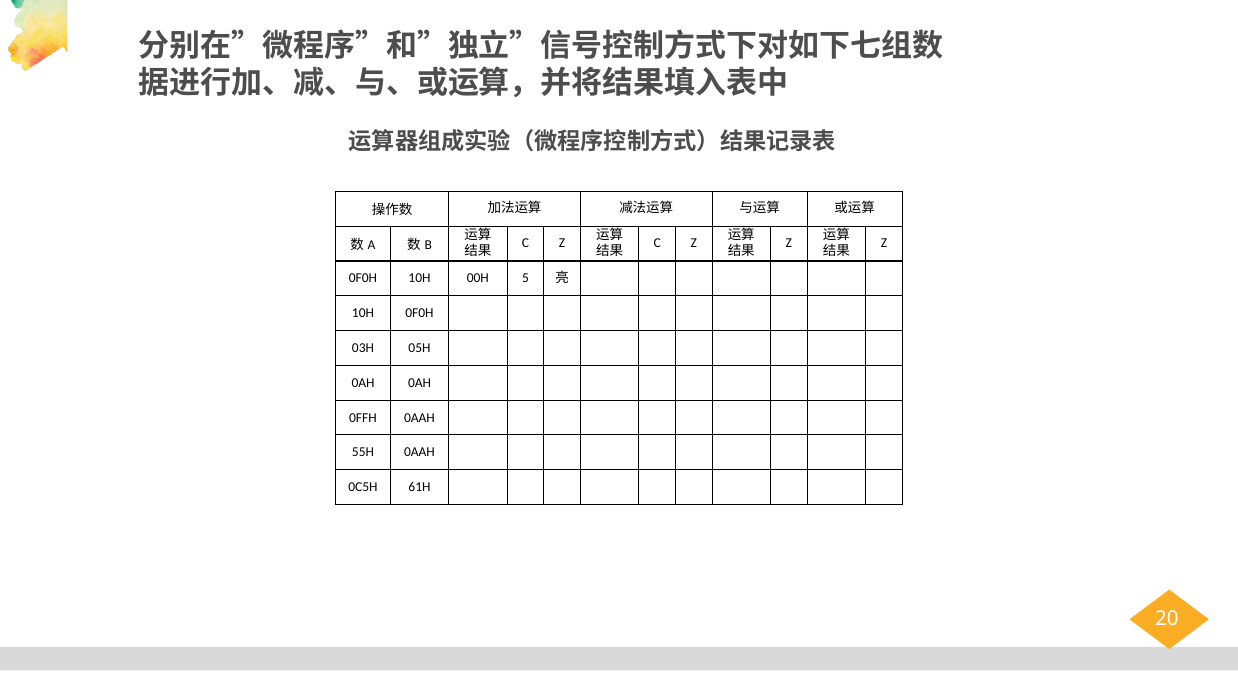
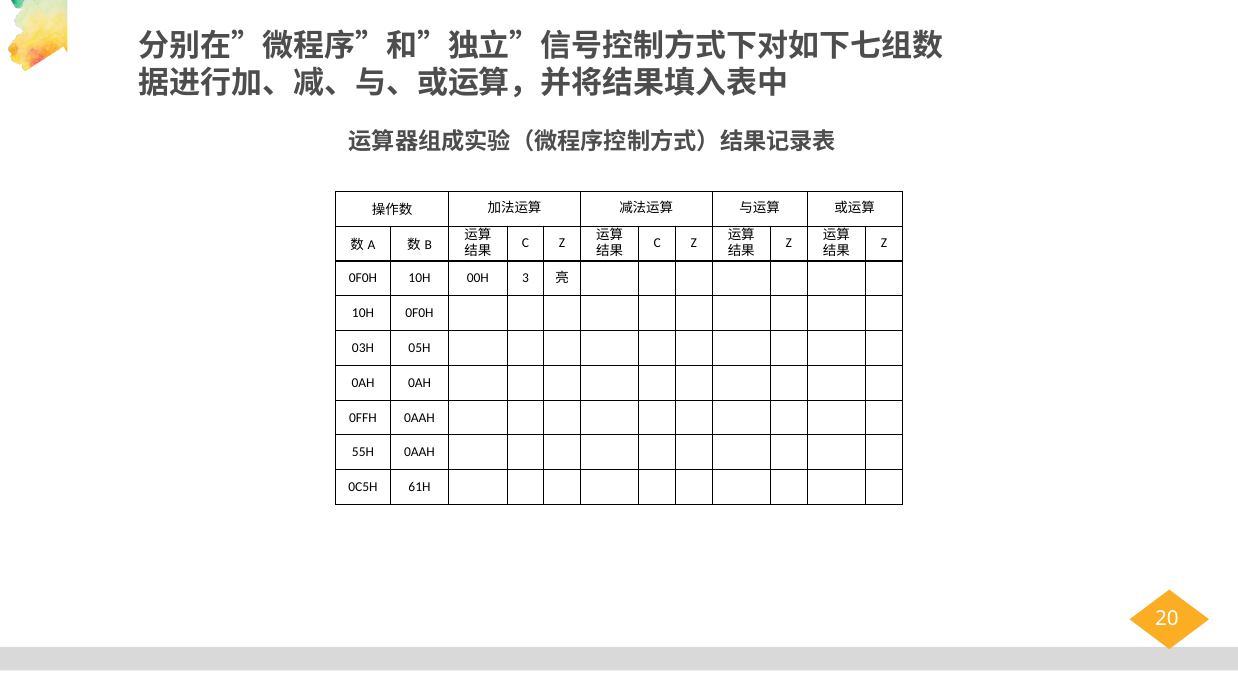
5: 5 -> 3
